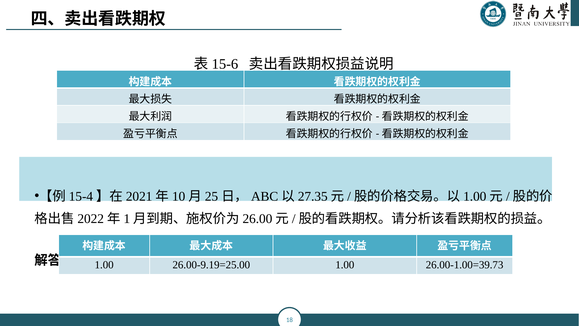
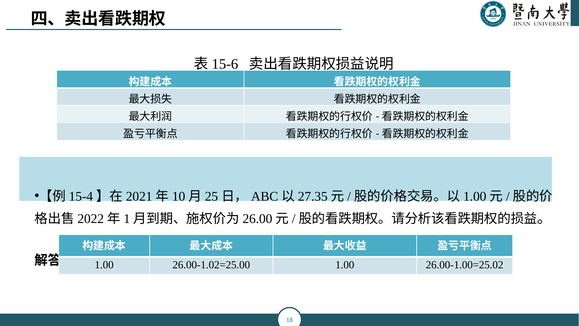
26.00-9.19=25.00: 26.00-9.19=25.00 -> 26.00-1.02=25.00
26.00-1.00=39.73: 26.00-1.00=39.73 -> 26.00-1.00=25.02
